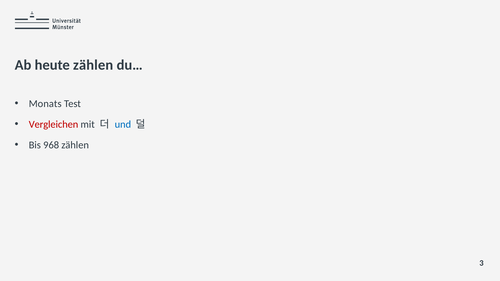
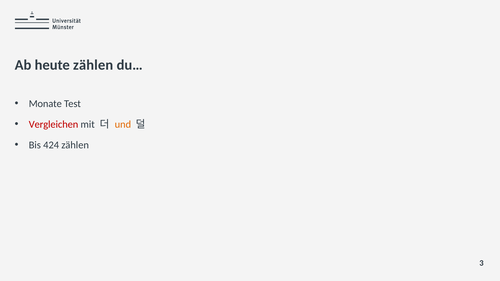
Monats: Monats -> Monate
und colour: blue -> orange
968: 968 -> 424
